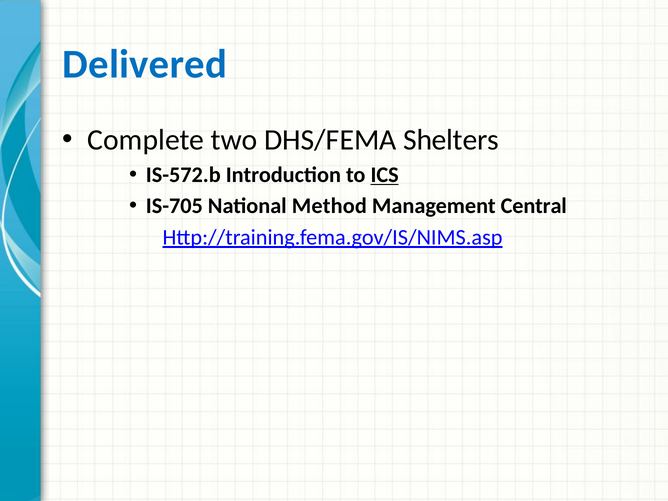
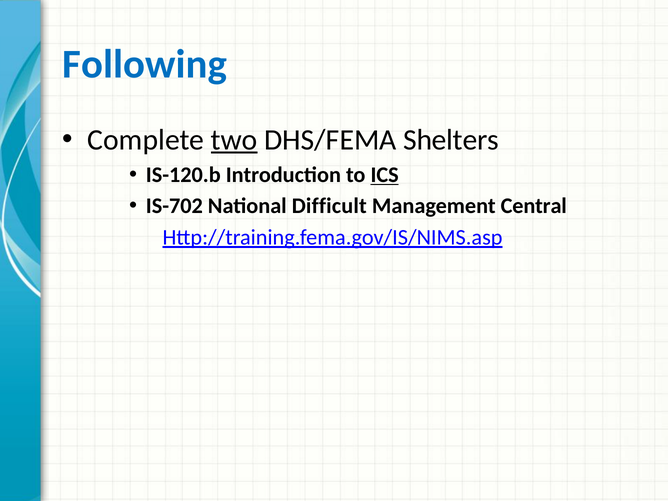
Delivered: Delivered -> Following
two underline: none -> present
IS-572.b: IS-572.b -> IS-120.b
IS-705: IS-705 -> IS-702
Method: Method -> Difficult
